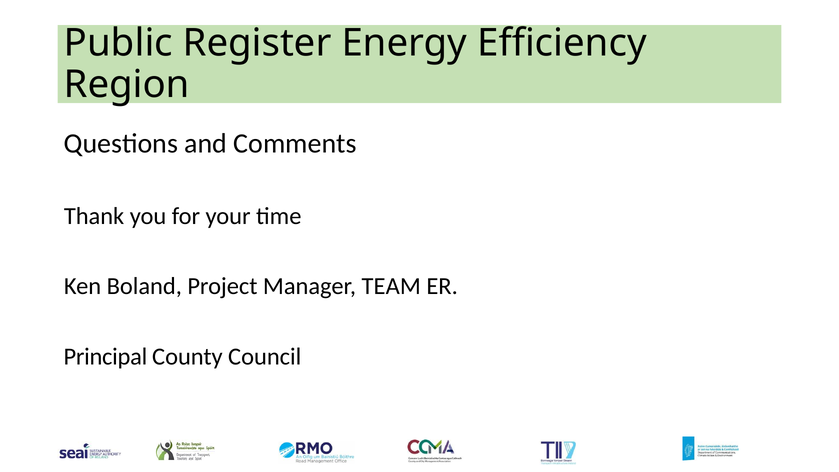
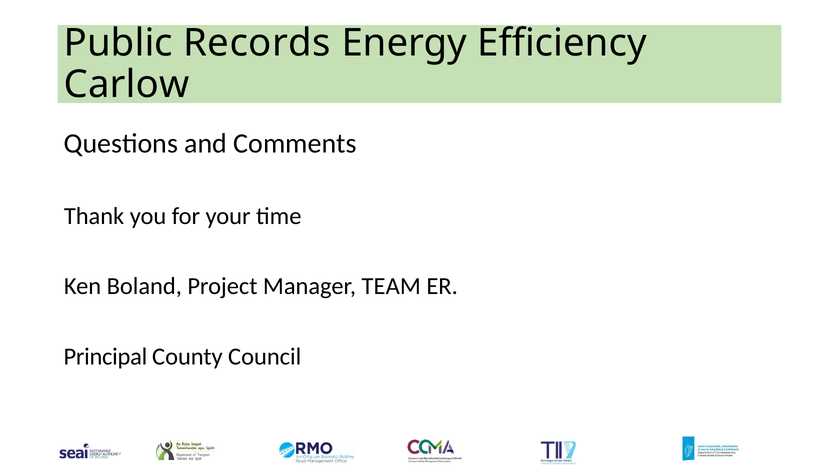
Register: Register -> Records
Region: Region -> Carlow
